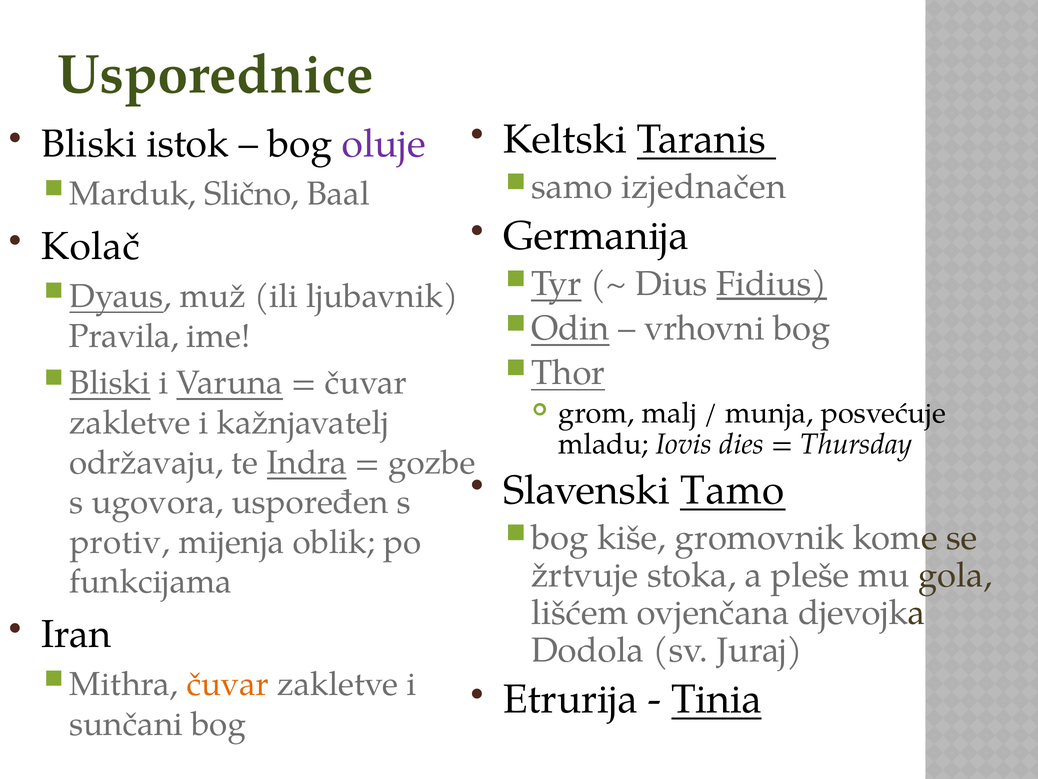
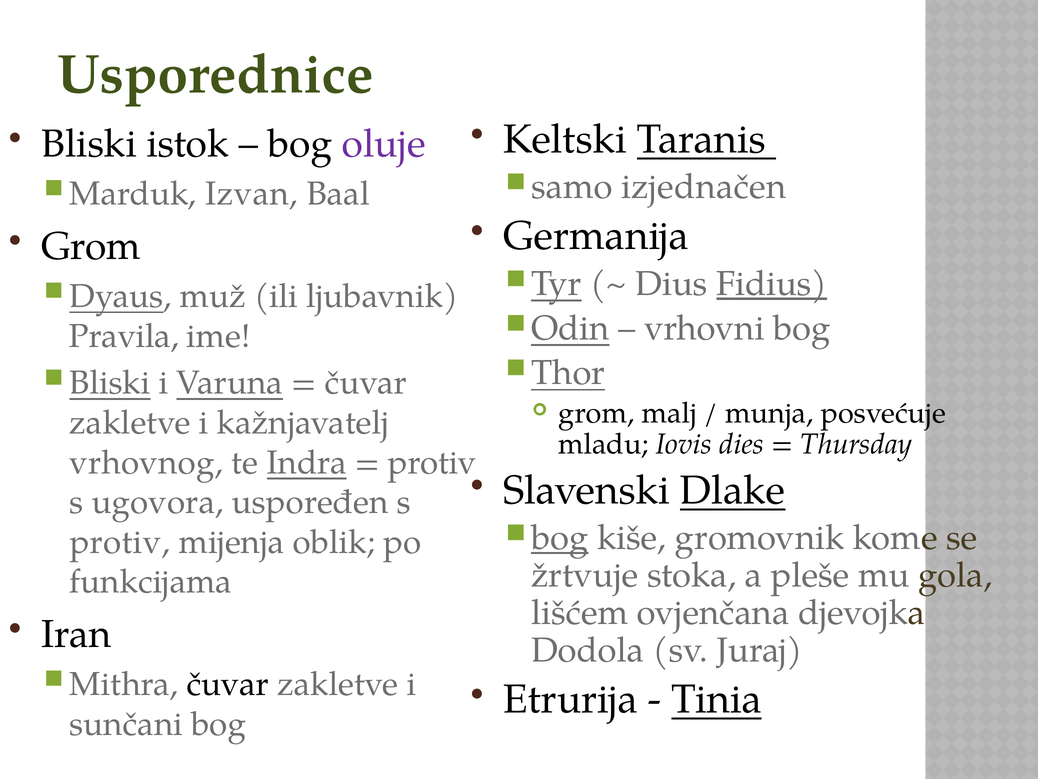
Slično: Slično -> Izvan
Kolač at (91, 246): Kolač -> Grom
održavaju: održavaju -> vrhovnog
gozbe at (432, 462): gozbe -> protiv
Tamo: Tamo -> Dlake
bog at (560, 538) underline: none -> present
čuvar at (228, 684) colour: orange -> black
